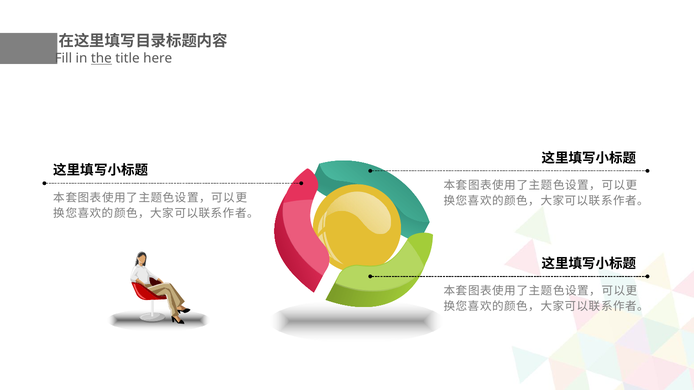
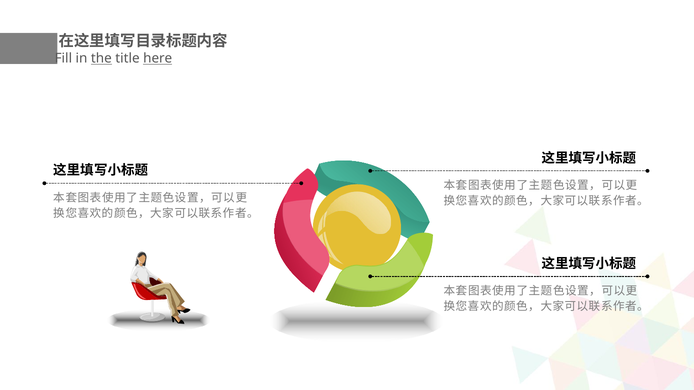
here underline: none -> present
